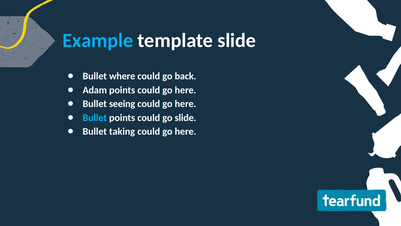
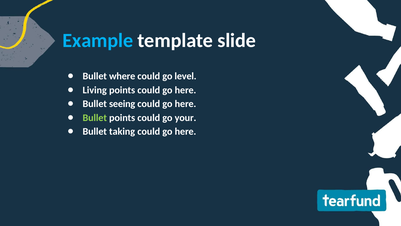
back: back -> level
Adam: Adam -> Living
Bullet at (95, 118) colour: light blue -> light green
go slide: slide -> your
